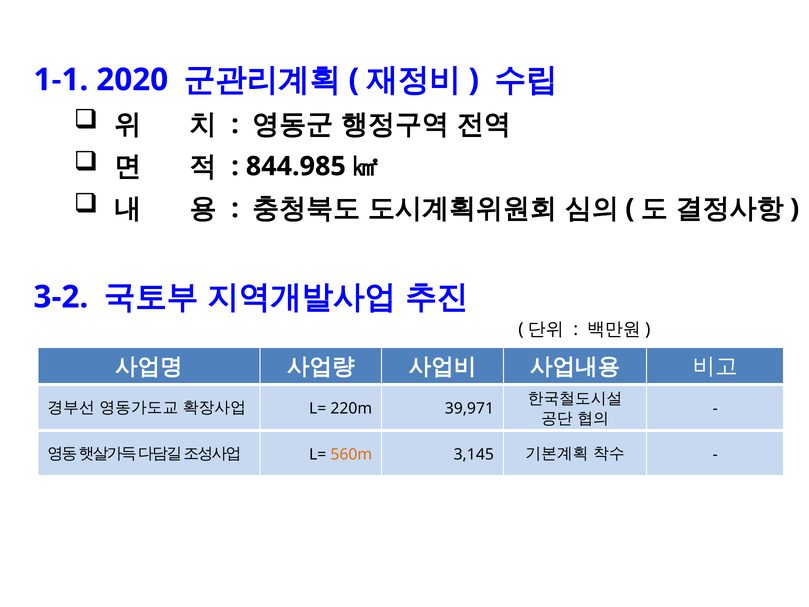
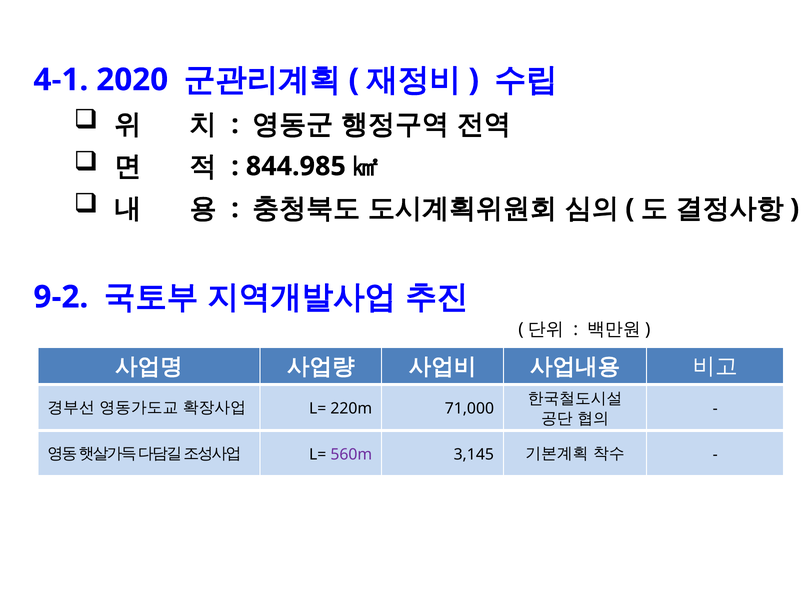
1-1: 1-1 -> 4-1
3-2: 3-2 -> 9-2
39,971: 39,971 -> 71,000
560m colour: orange -> purple
